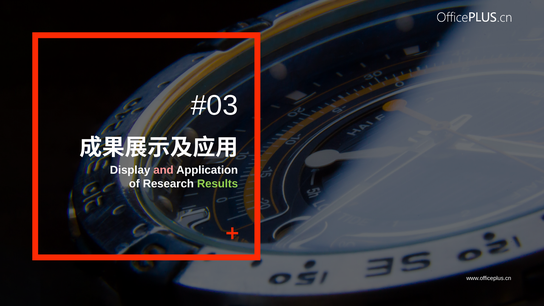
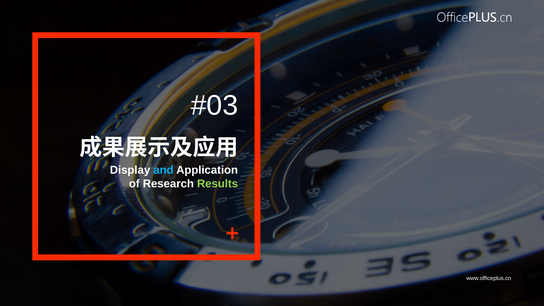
and colour: pink -> light blue
